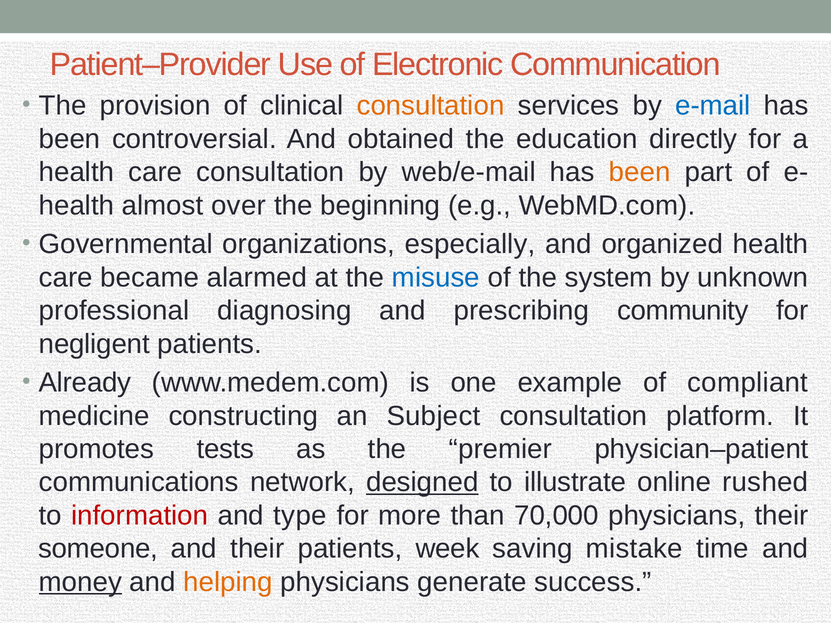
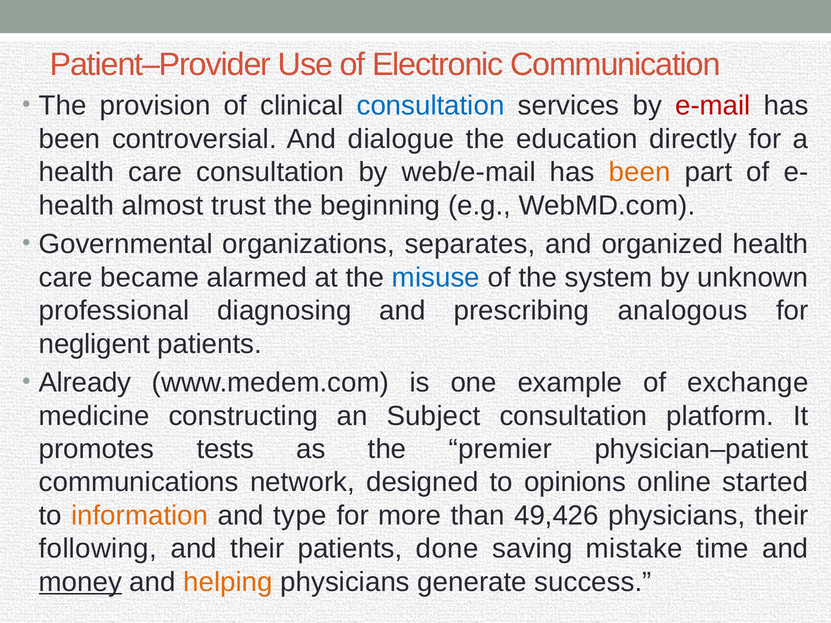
consultation at (431, 106) colour: orange -> blue
e-mail colour: blue -> red
obtained: obtained -> dialogue
over: over -> trust
especially: especially -> separates
community: community -> analogous
compliant: compliant -> exchange
designed underline: present -> none
illustrate: illustrate -> opinions
rushed: rushed -> started
information colour: red -> orange
70,000: 70,000 -> 49,426
someone: someone -> following
week: week -> done
